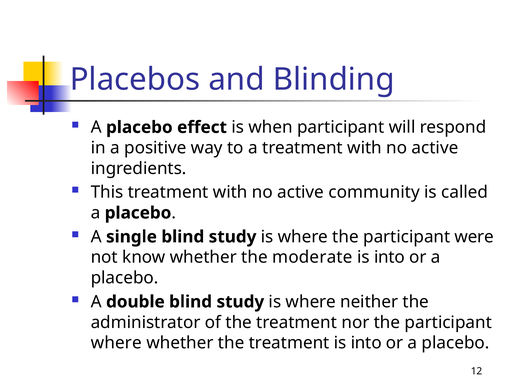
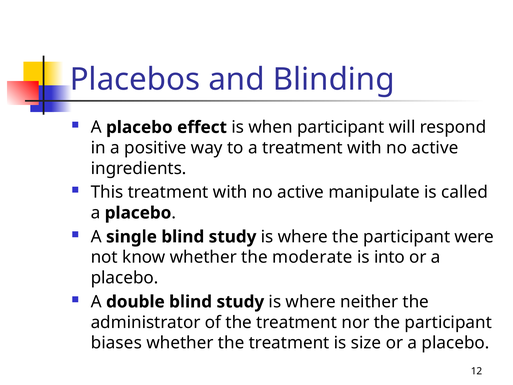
community: community -> manipulate
where at (116, 343): where -> biases
treatment is into: into -> size
